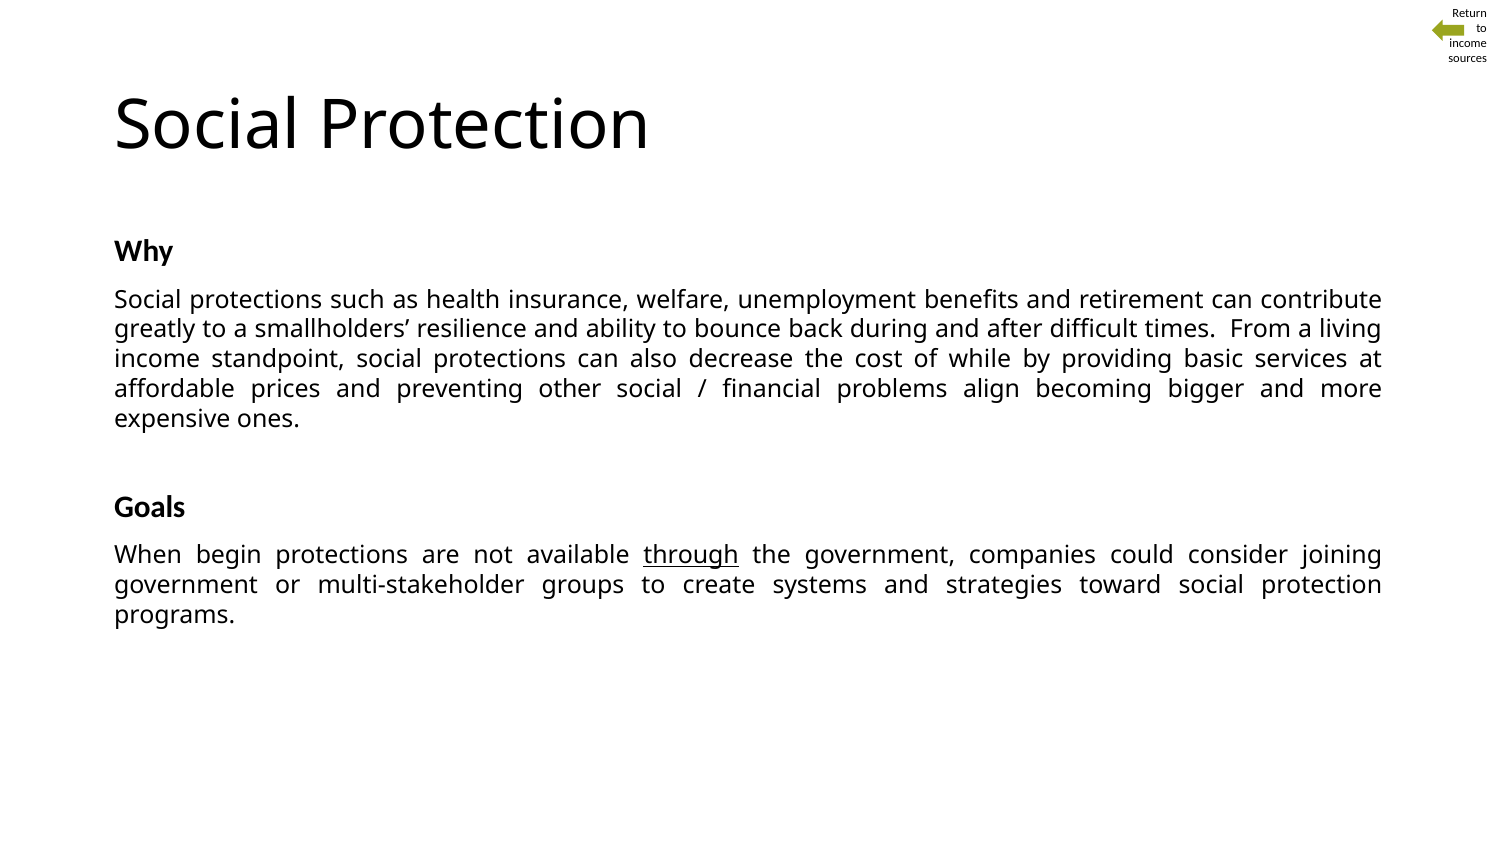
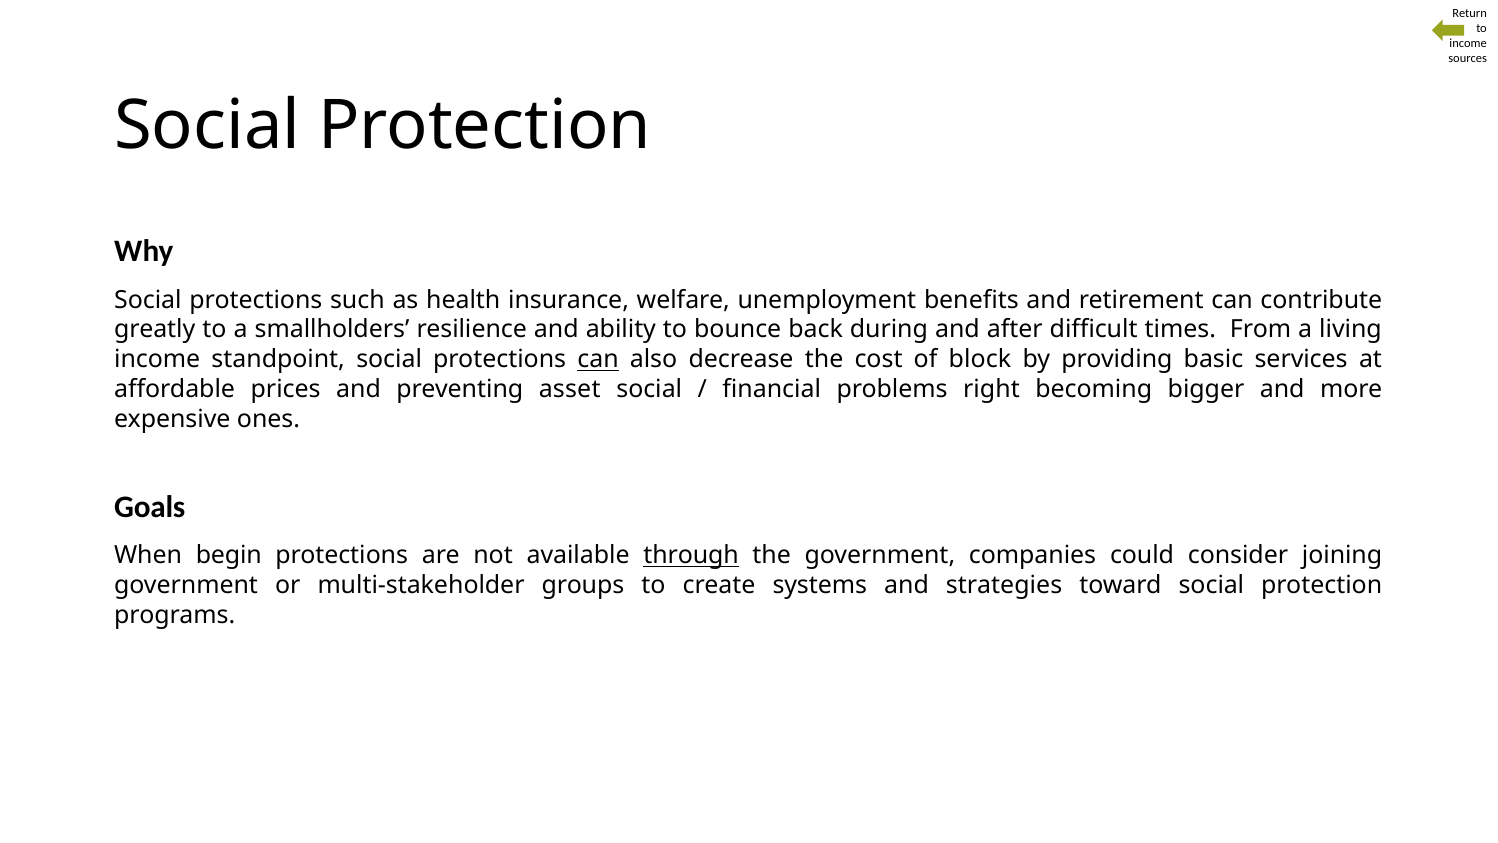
can at (598, 360) underline: none -> present
while: while -> block
other: other -> asset
align: align -> right
